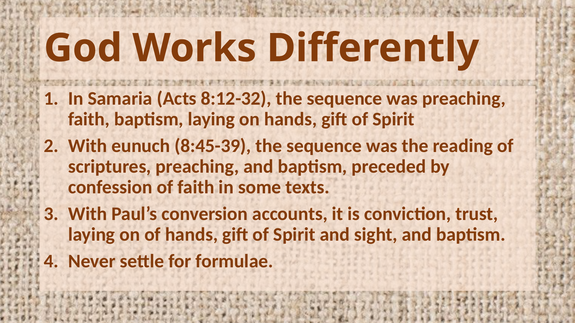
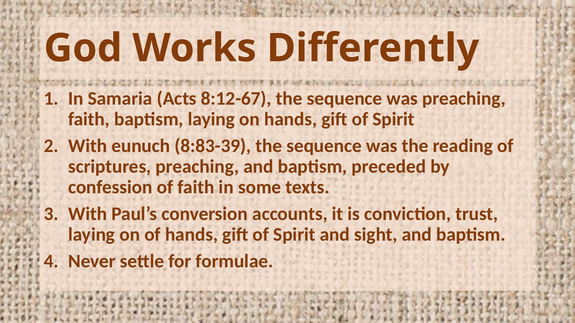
8:12-32: 8:12-32 -> 8:12-67
8:45-39: 8:45-39 -> 8:83-39
